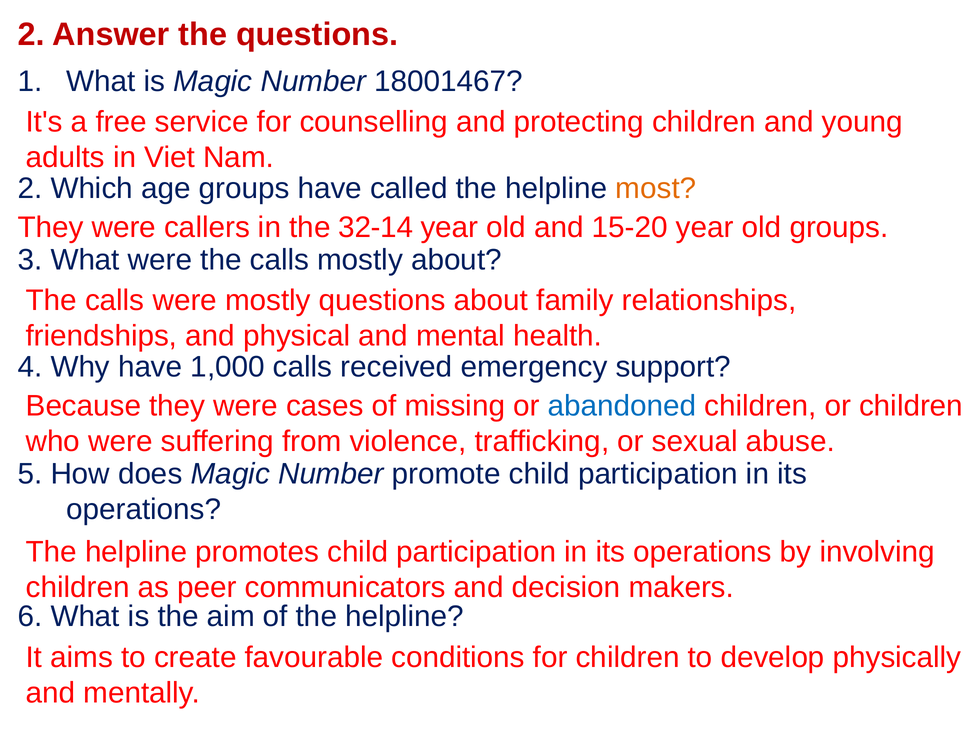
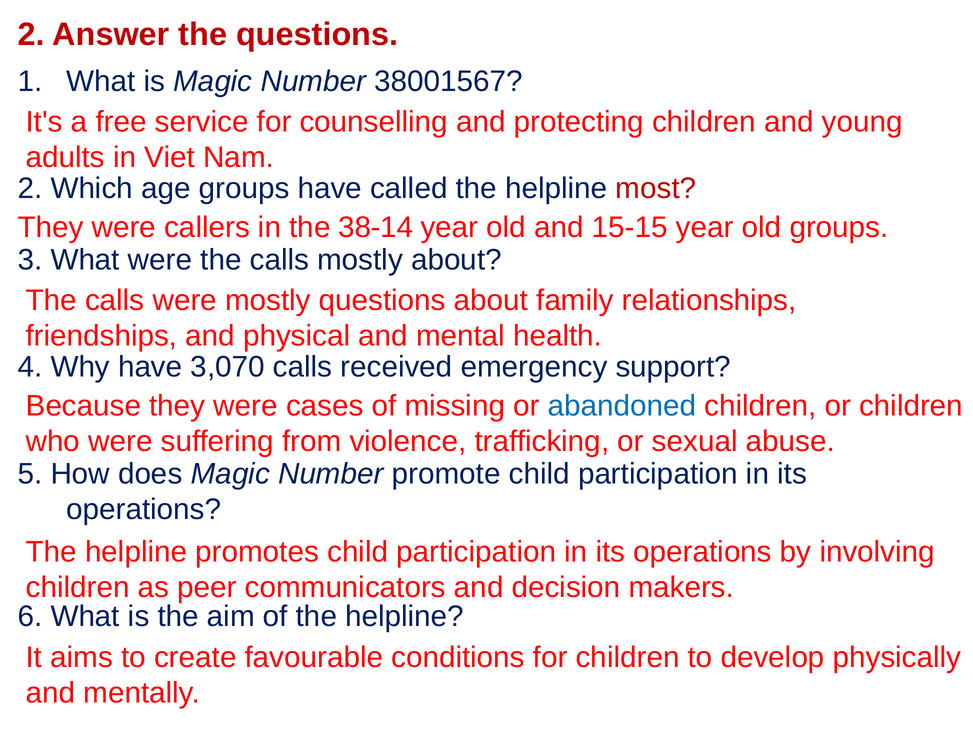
18001467: 18001467 -> 38001567
most colour: orange -> red
32-14: 32-14 -> 38-14
15-20: 15-20 -> 15-15
1,000: 1,000 -> 3,070
